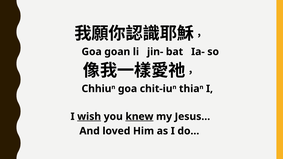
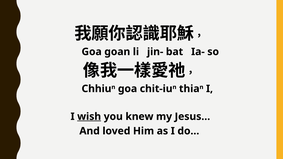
knew underline: present -> none
